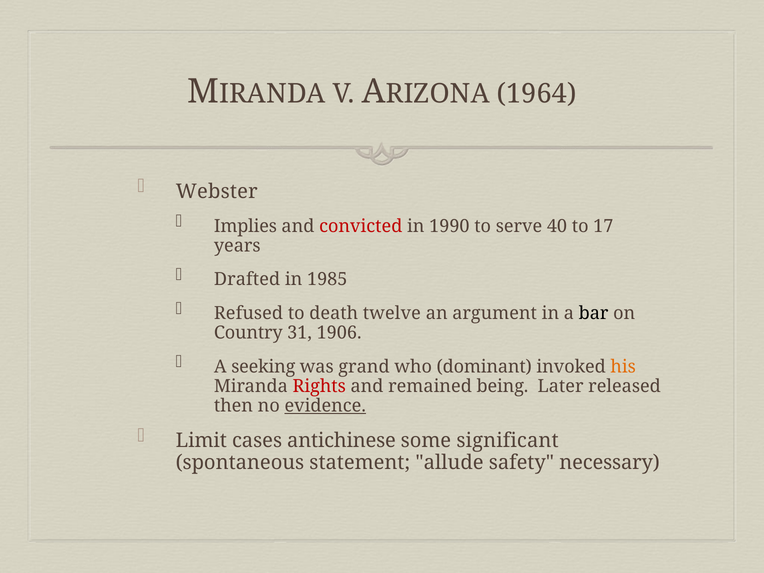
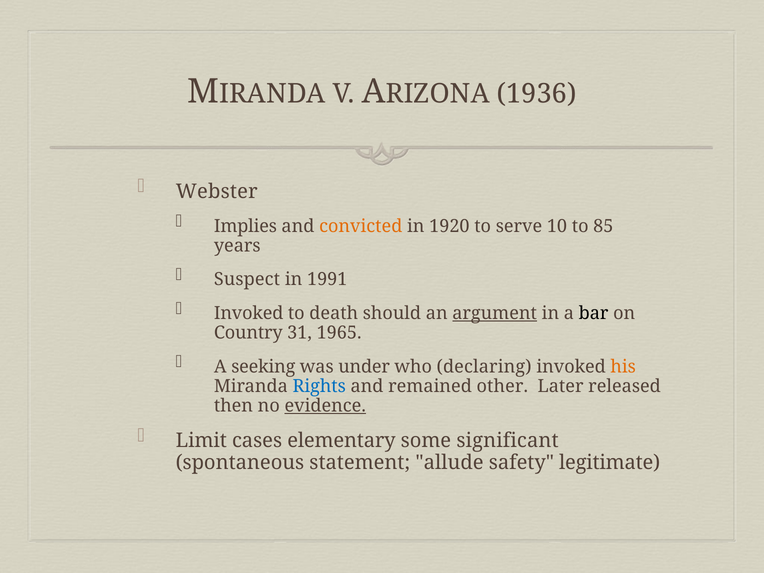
1964: 1964 -> 1936
convicted colour: red -> orange
1990: 1990 -> 1920
40: 40 -> 10
17: 17 -> 85
Drafted: Drafted -> Suspect
1985: 1985 -> 1991
Refused at (248, 313): Refused -> Invoked
twelve: twelve -> should
argument underline: none -> present
1906: 1906 -> 1965
grand: grand -> under
dominant: dominant -> declaring
Rights colour: red -> blue
being: being -> other
antichinese: antichinese -> elementary
necessary: necessary -> legitimate
